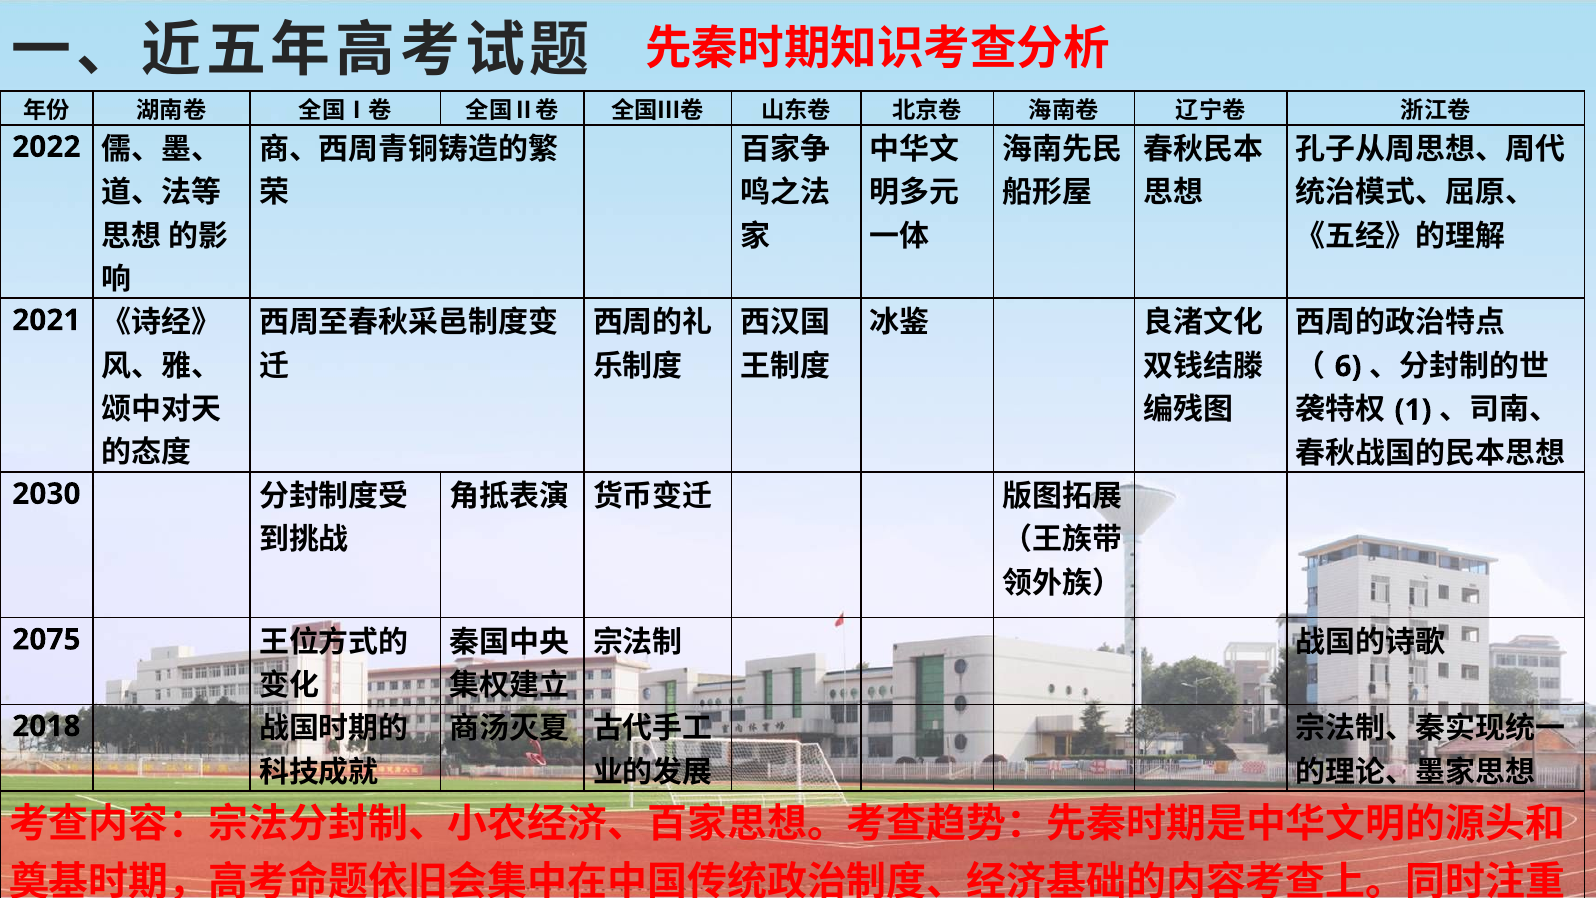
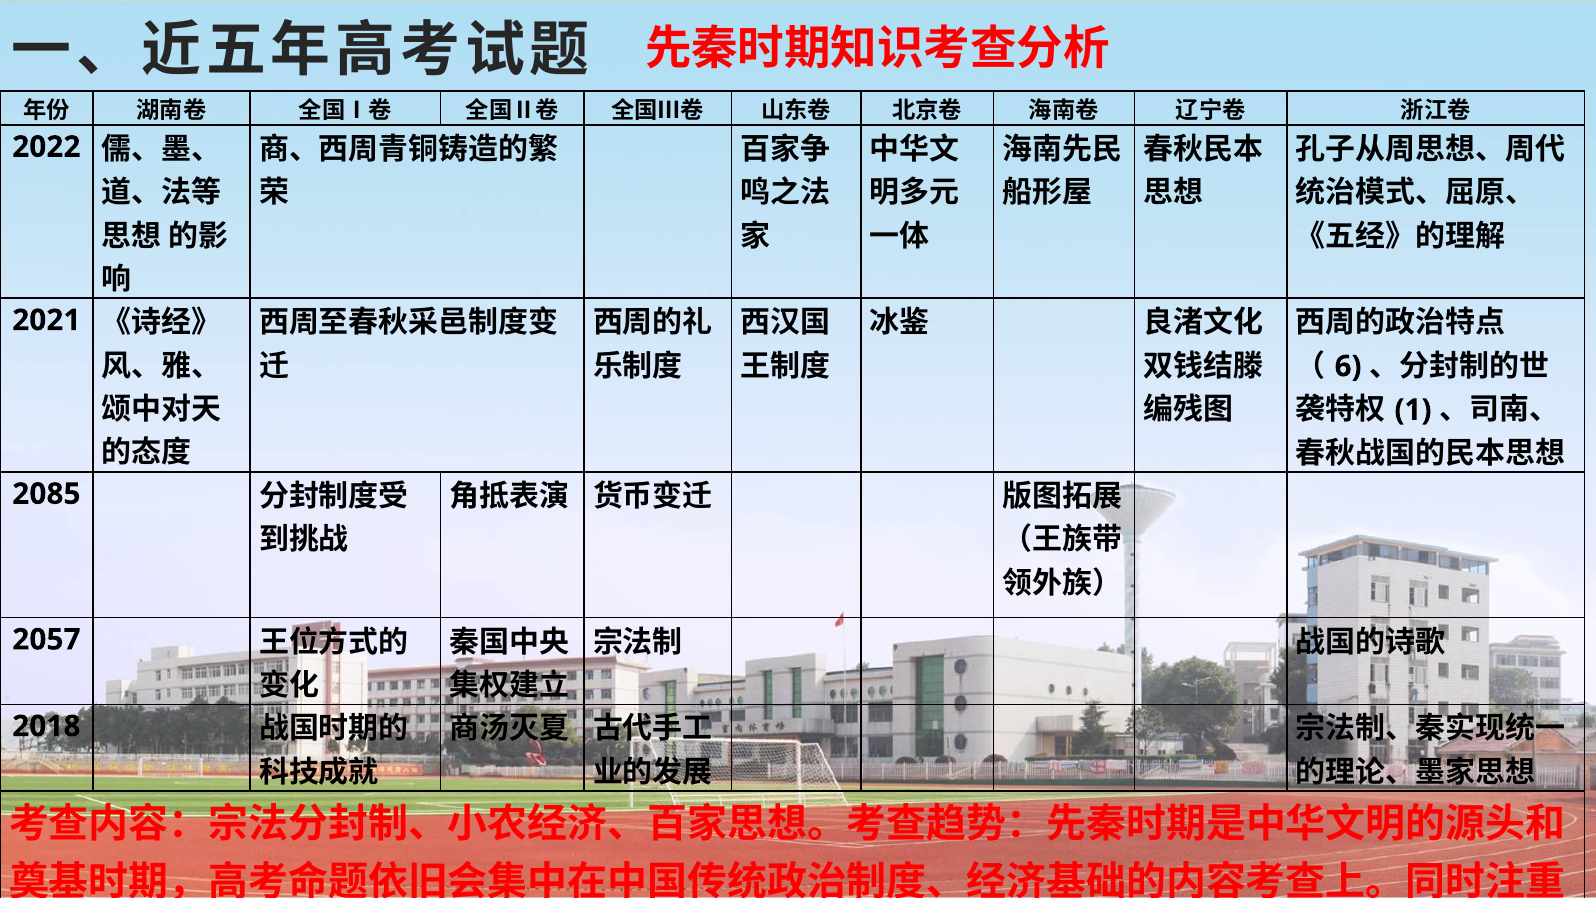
2030: 2030 -> 2085
2075: 2075 -> 2057
